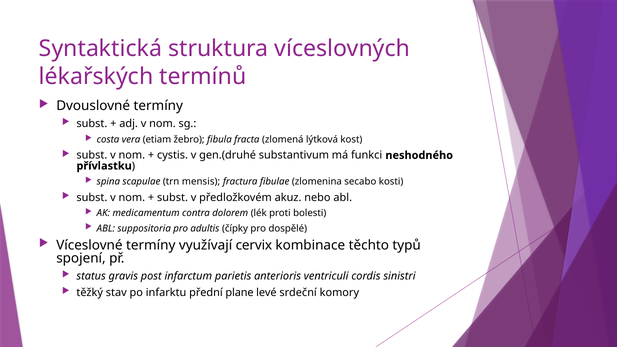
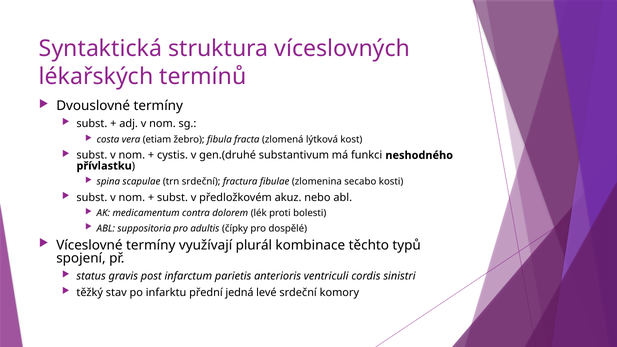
trn mensis: mensis -> srdeční
cervix: cervix -> plurál
plane: plane -> jedná
